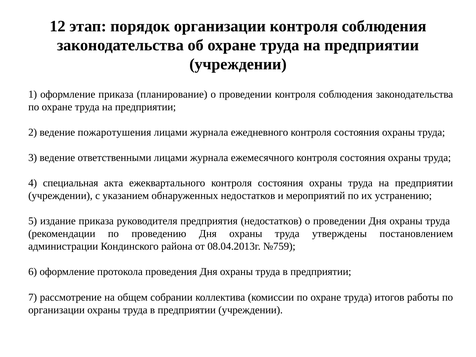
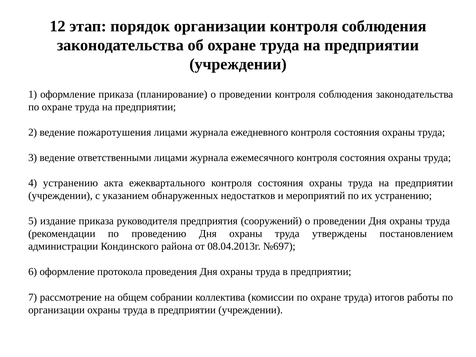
4 специальная: специальная -> устранению
предприятия недостатков: недостатков -> сооружений
№759: №759 -> №697
